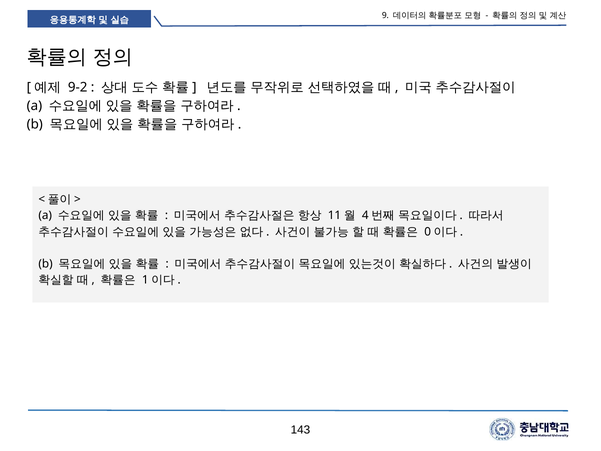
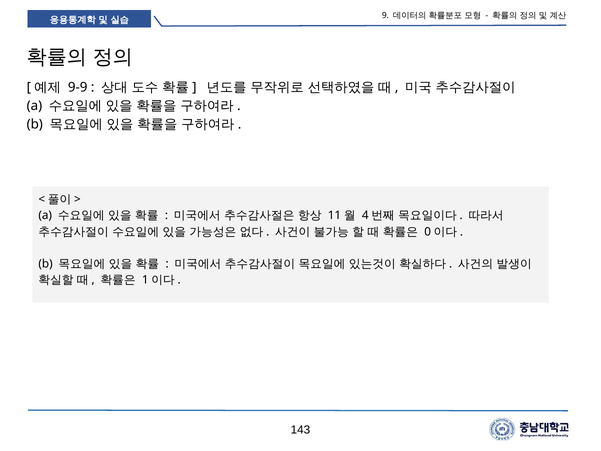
9-2: 9-2 -> 9-9
